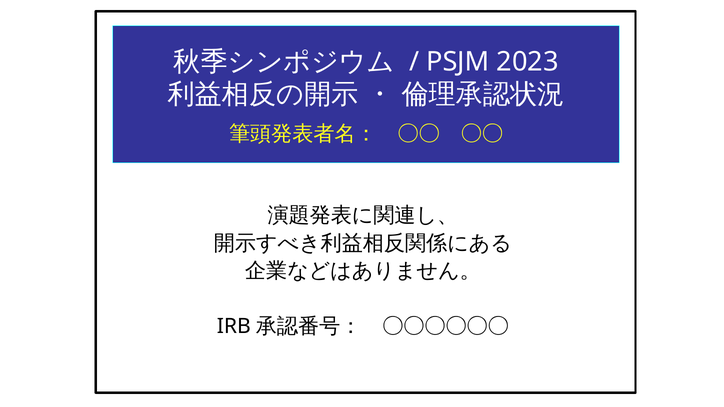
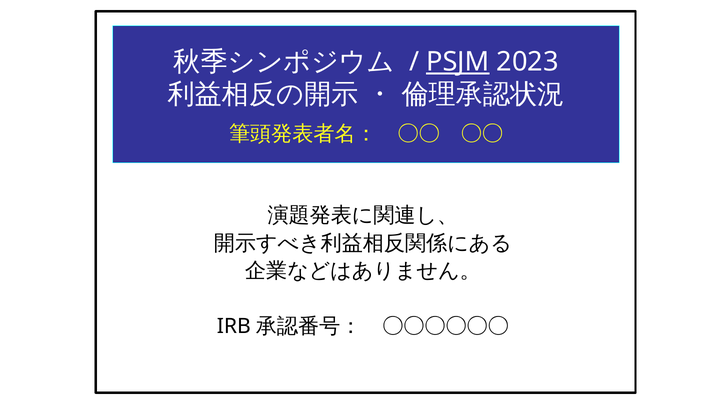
PSJM underline: none -> present
